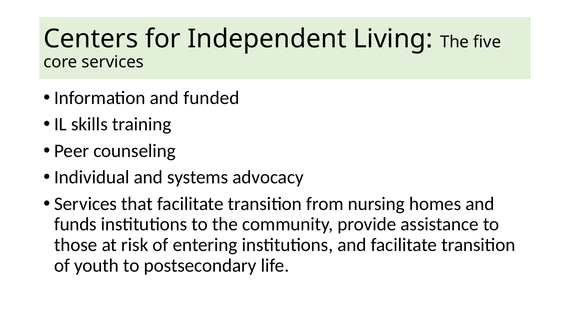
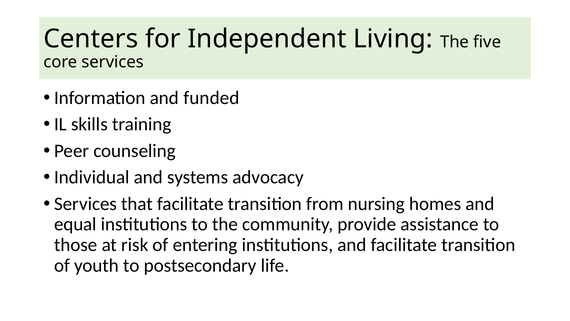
funds: funds -> equal
